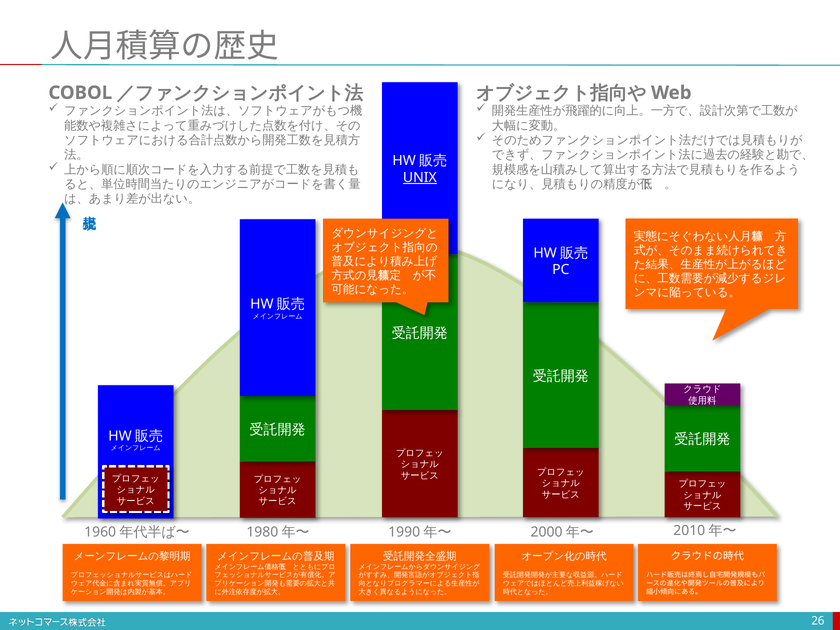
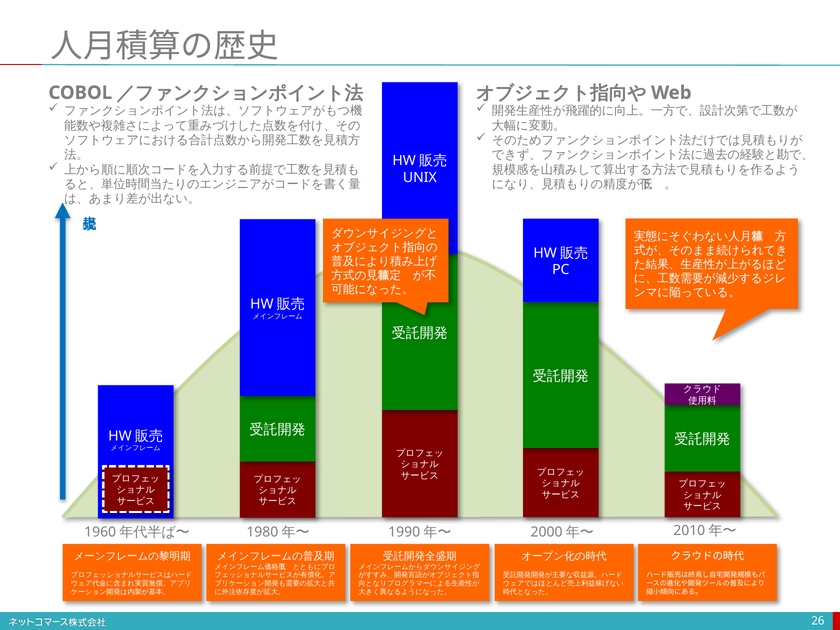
UNIX underline: present -> none
